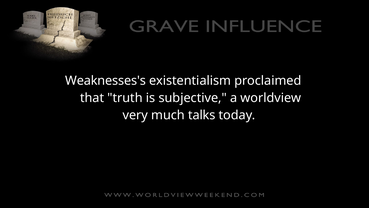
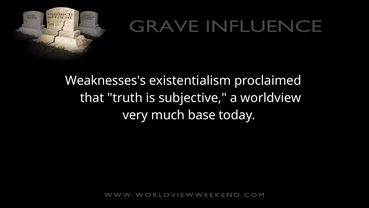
talks: talks -> base
